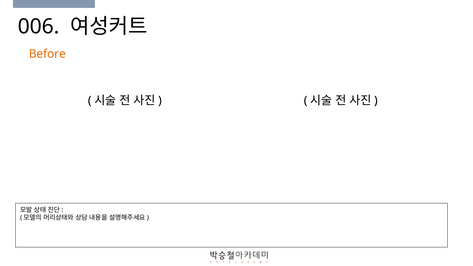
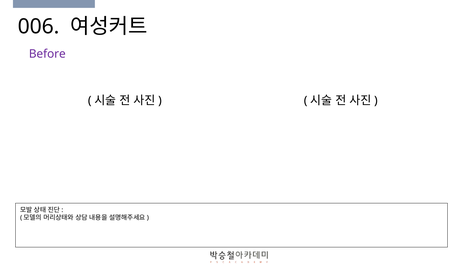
Before colour: orange -> purple
